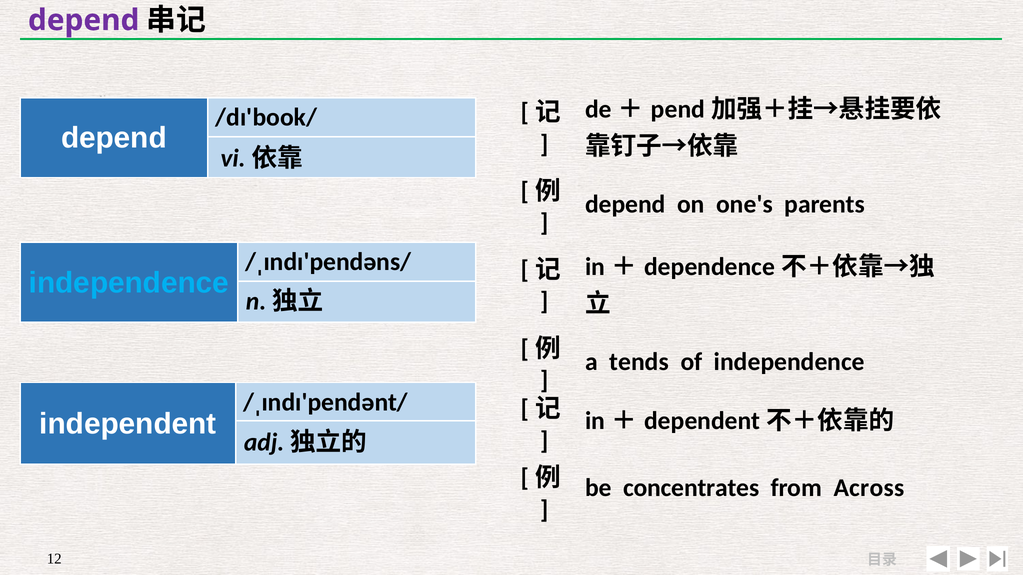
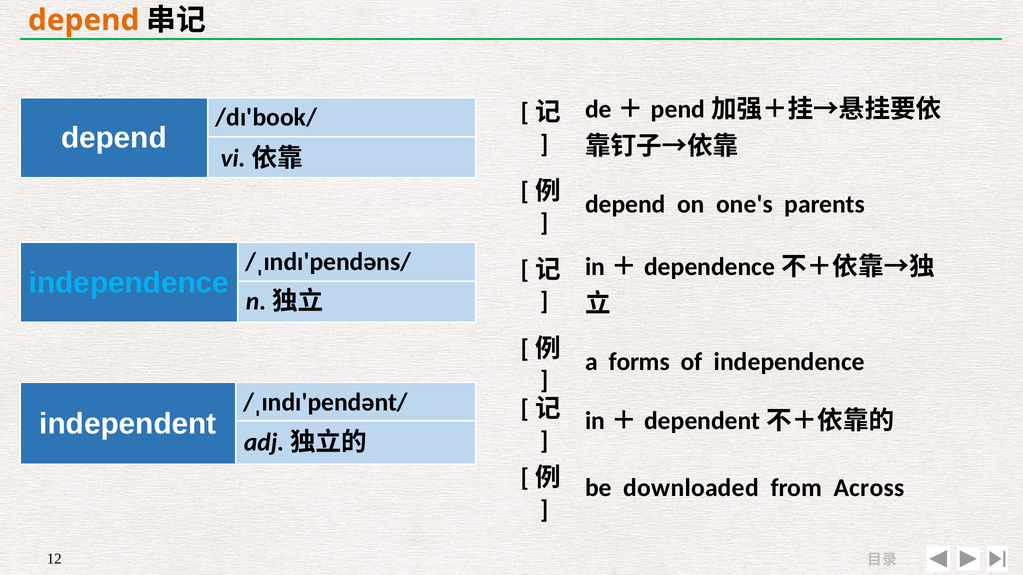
depend at (84, 20) colour: purple -> orange
tends: tends -> forms
concentrates: concentrates -> downloaded
